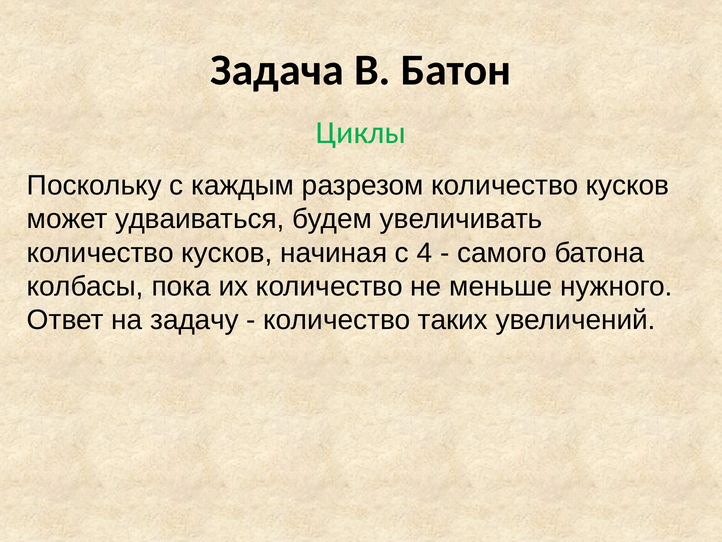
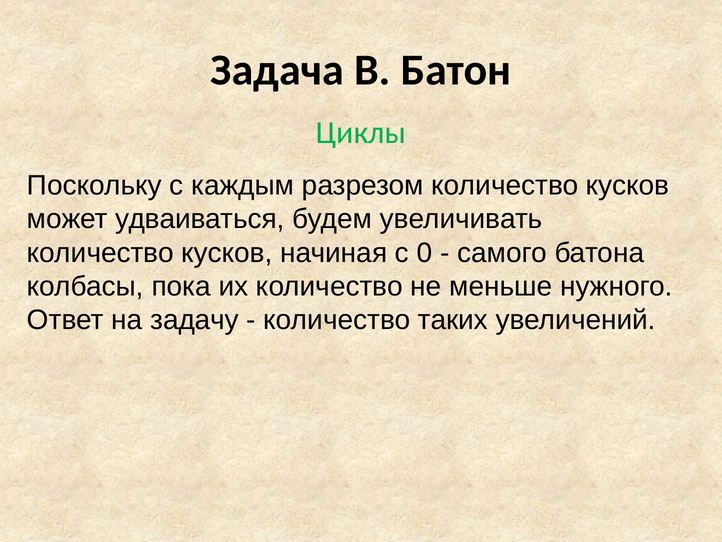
4: 4 -> 0
